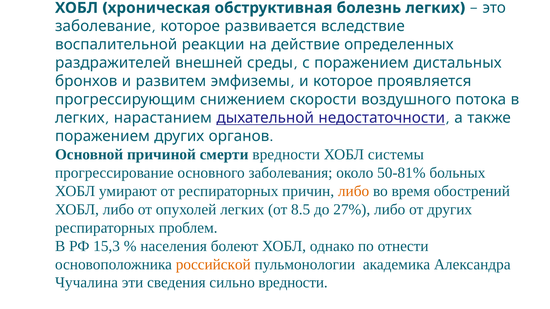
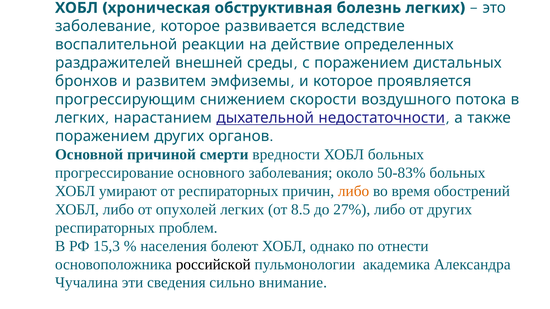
ХОБЛ системы: системы -> больных
50-81%: 50-81% -> 50-83%
российской colour: orange -> black
сильно вредности: вредности -> внимание
